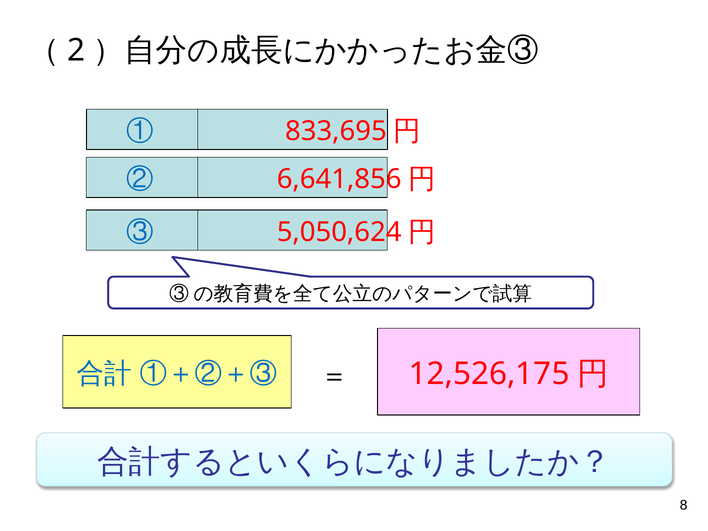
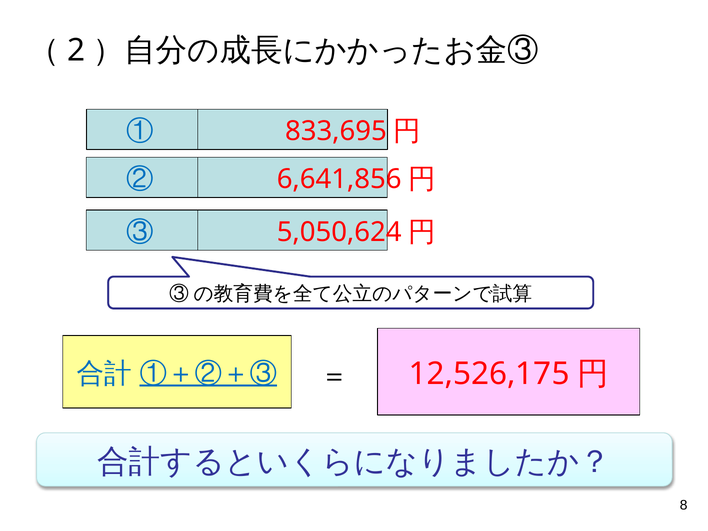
①＋②＋③ underline: none -> present
